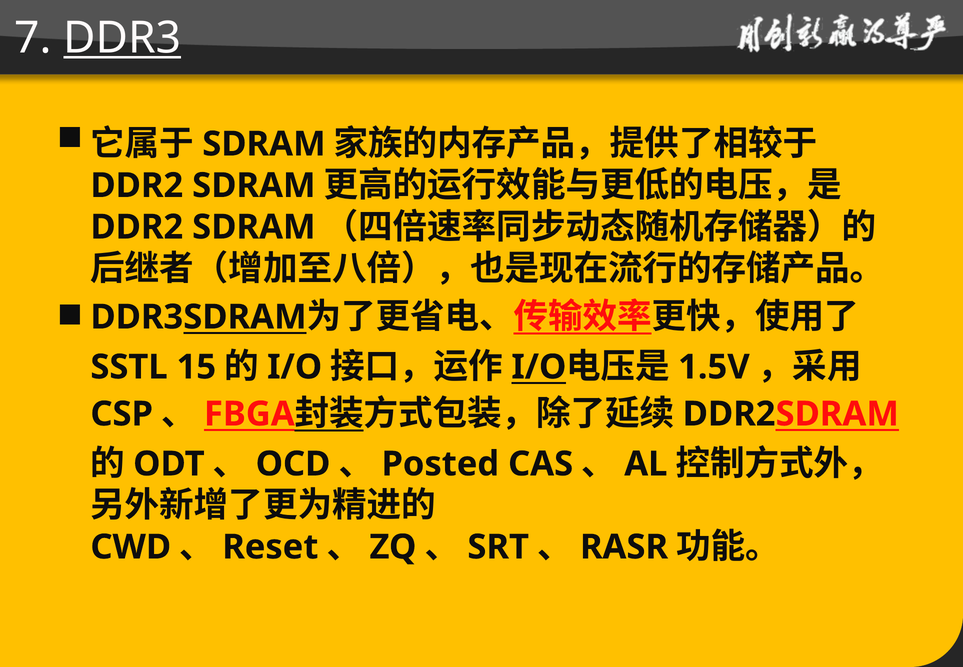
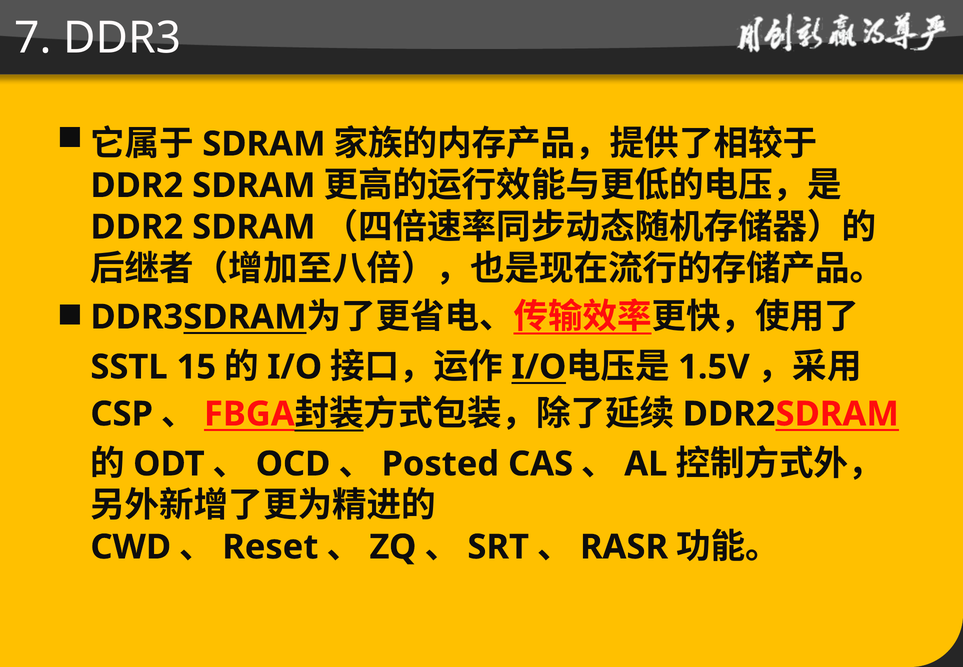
DDR3 underline: present -> none
